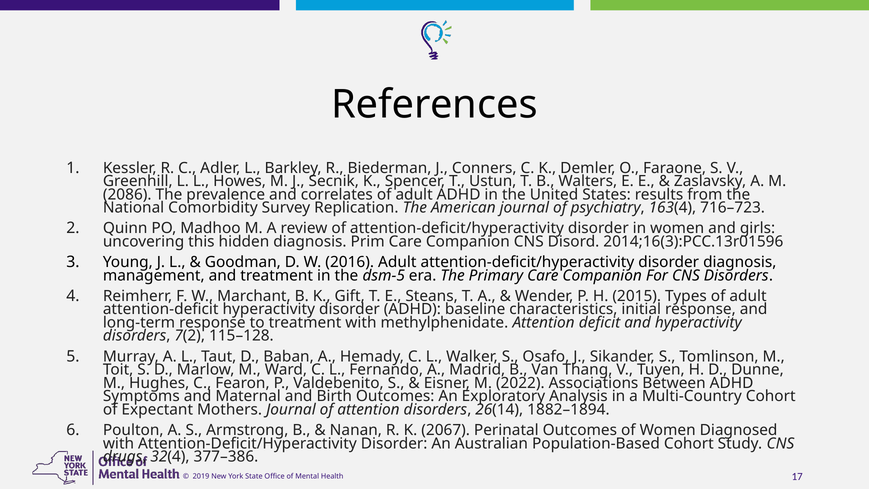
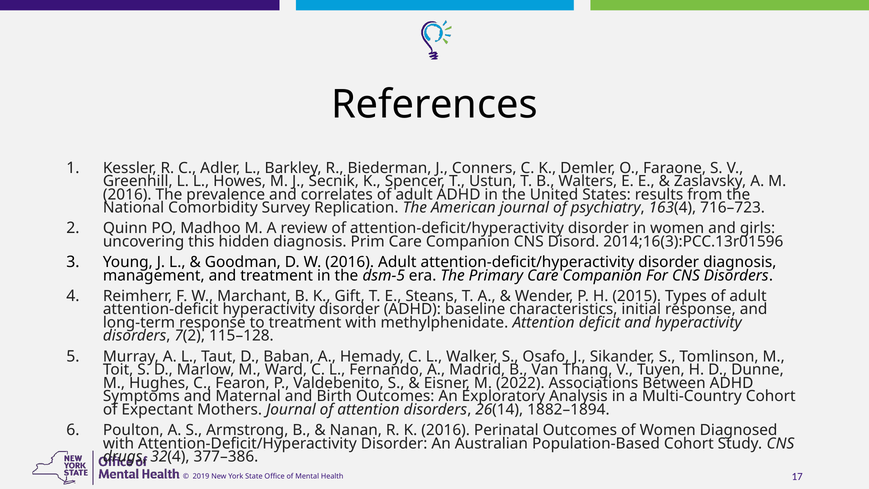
2086 at (127, 194): 2086 -> 2016
K 2067: 2067 -> 2016
